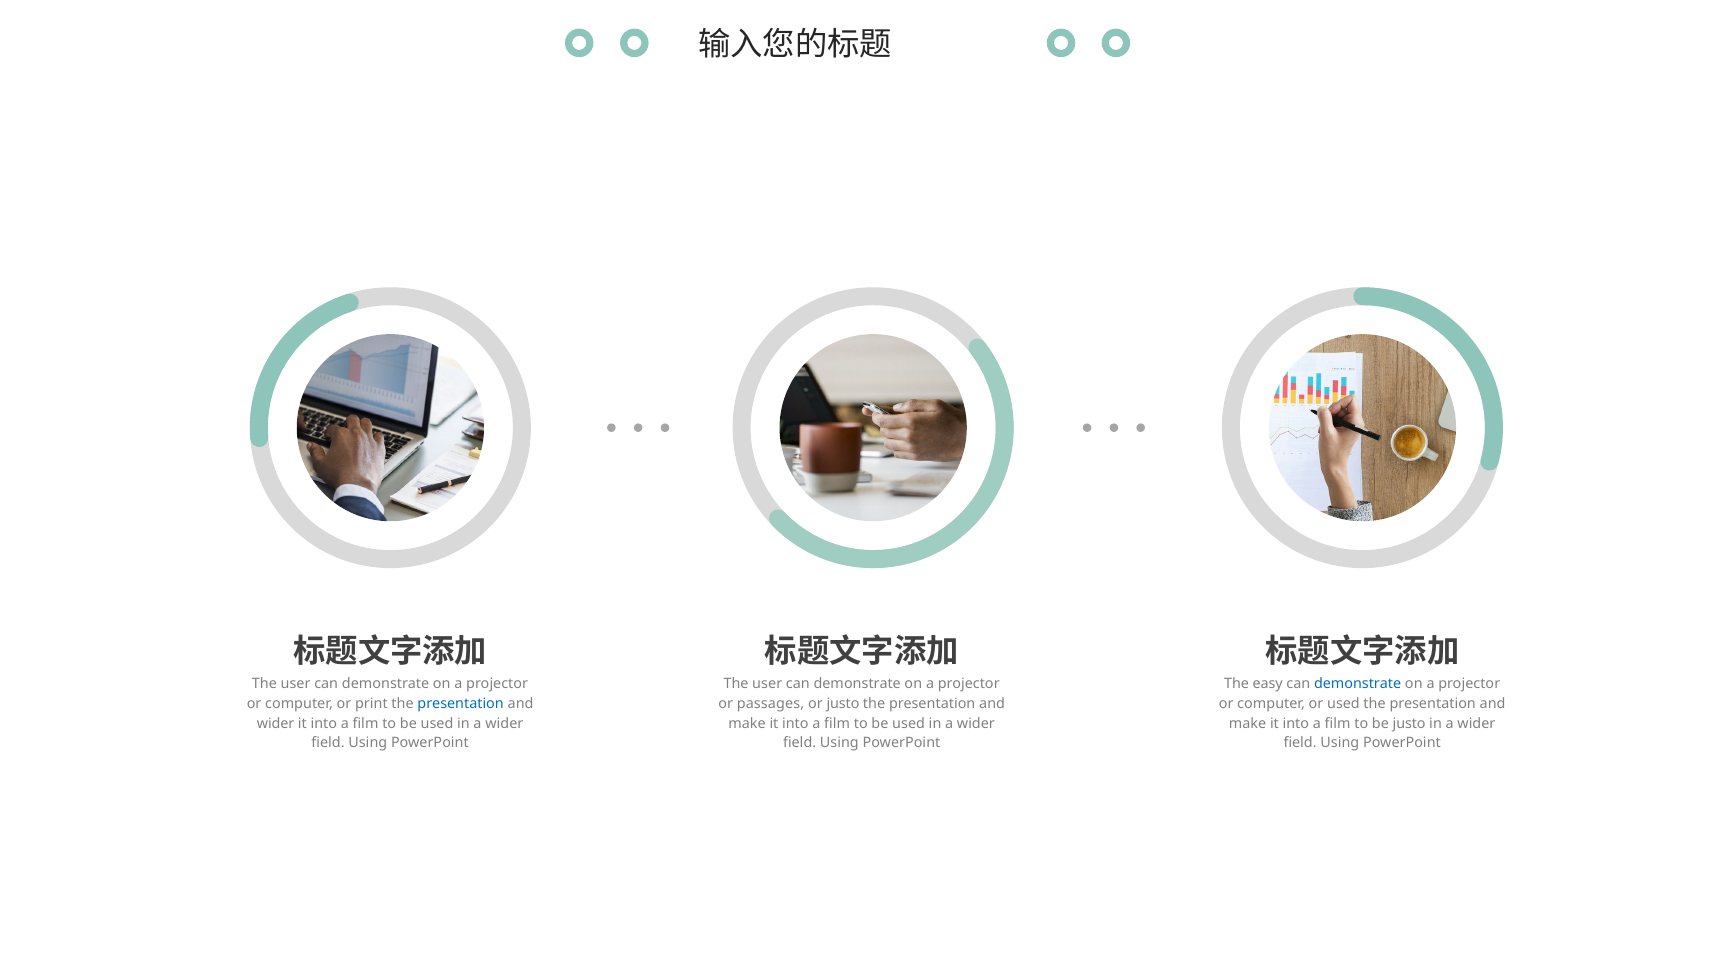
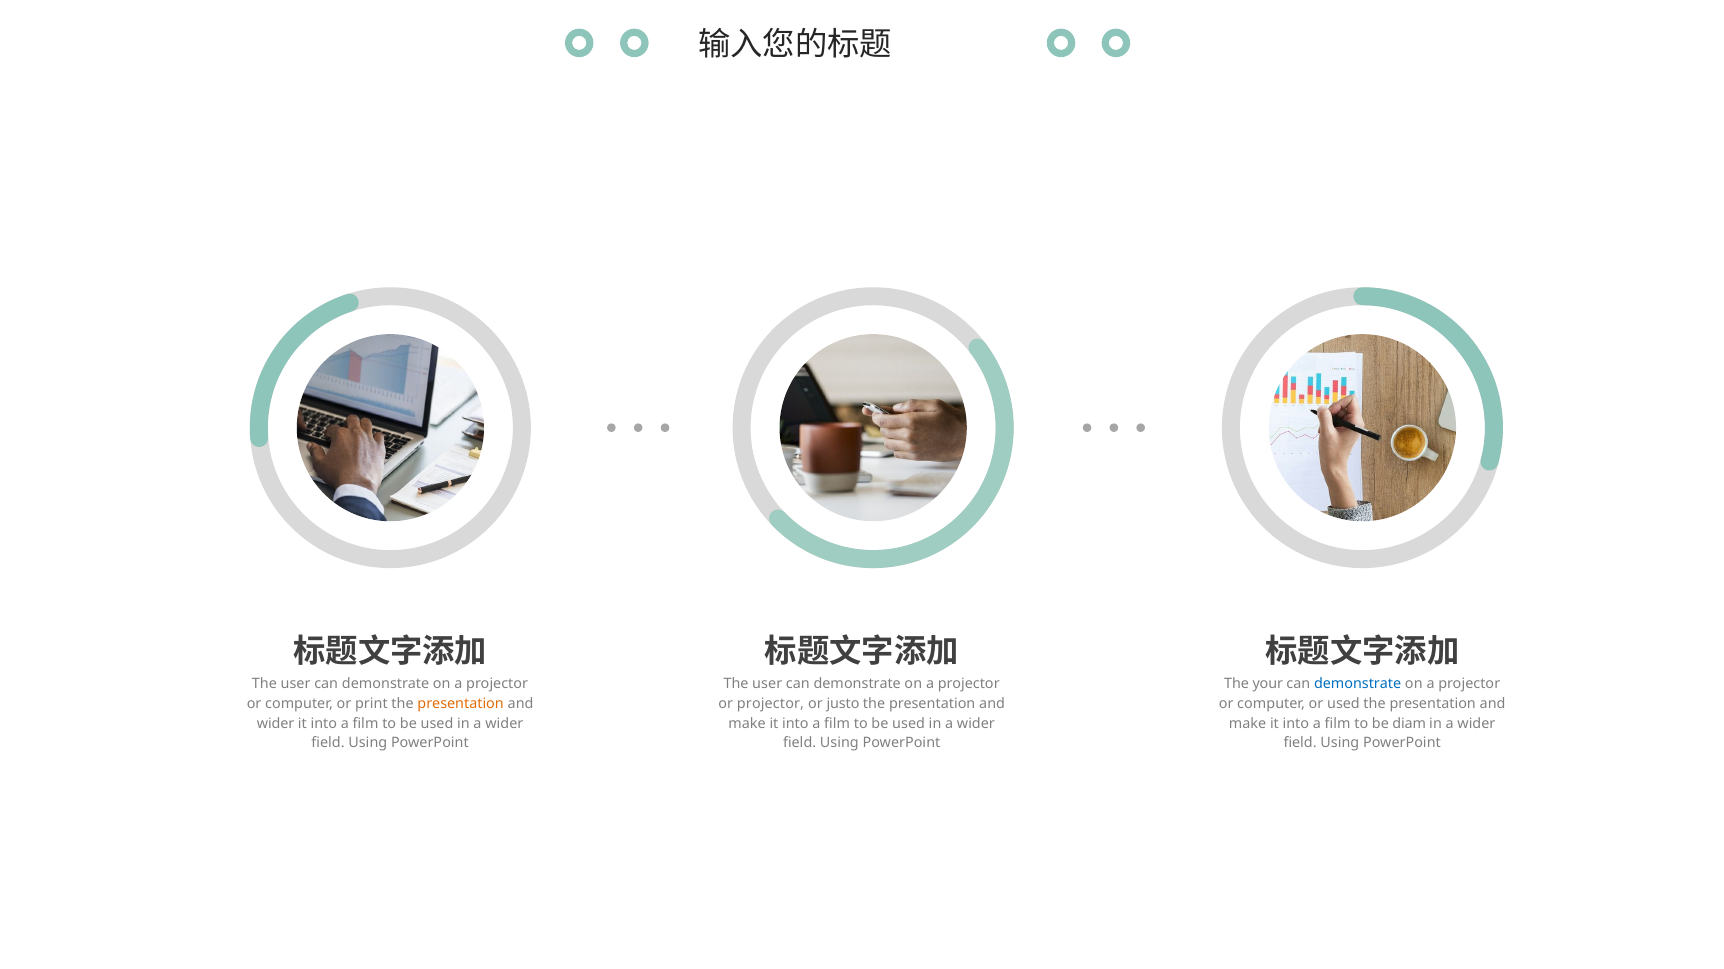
easy: easy -> your
presentation at (461, 704) colour: blue -> orange
or passages: passages -> projector
be justo: justo -> diam
